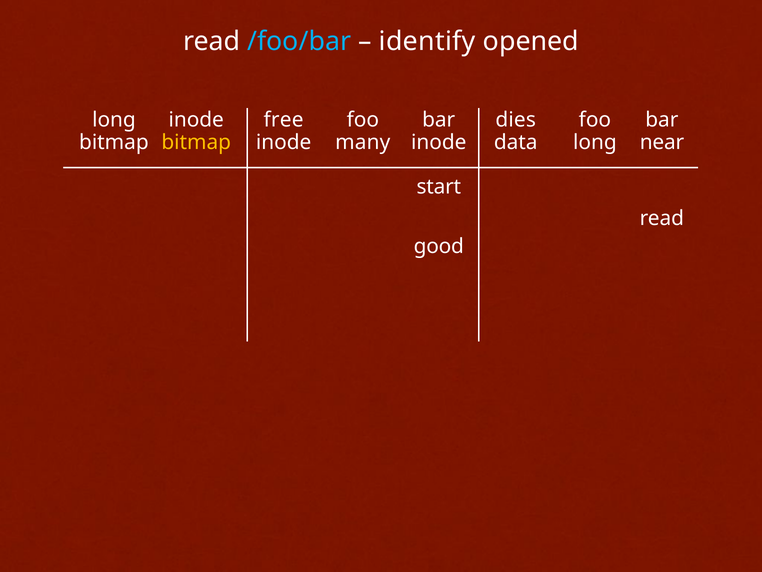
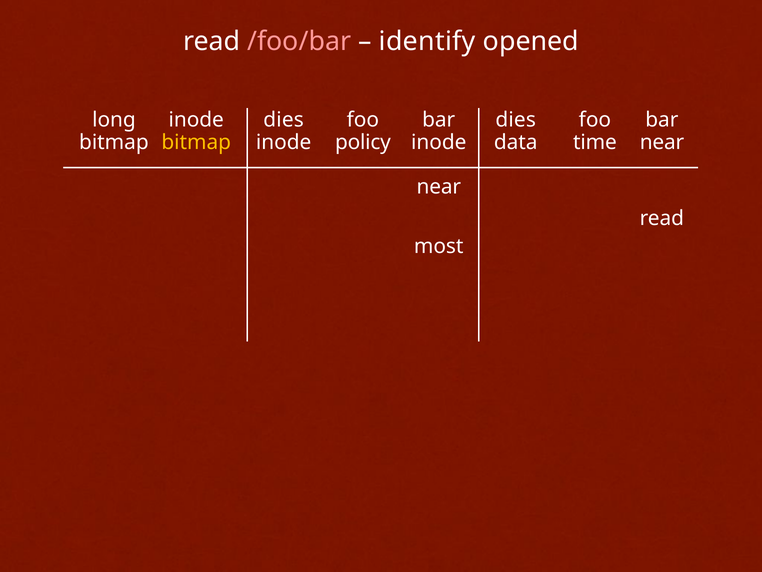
/foo/bar colour: light blue -> pink
inode free: free -> dies
many: many -> policy
data long: long -> time
start at (439, 187): start -> near
good: good -> most
